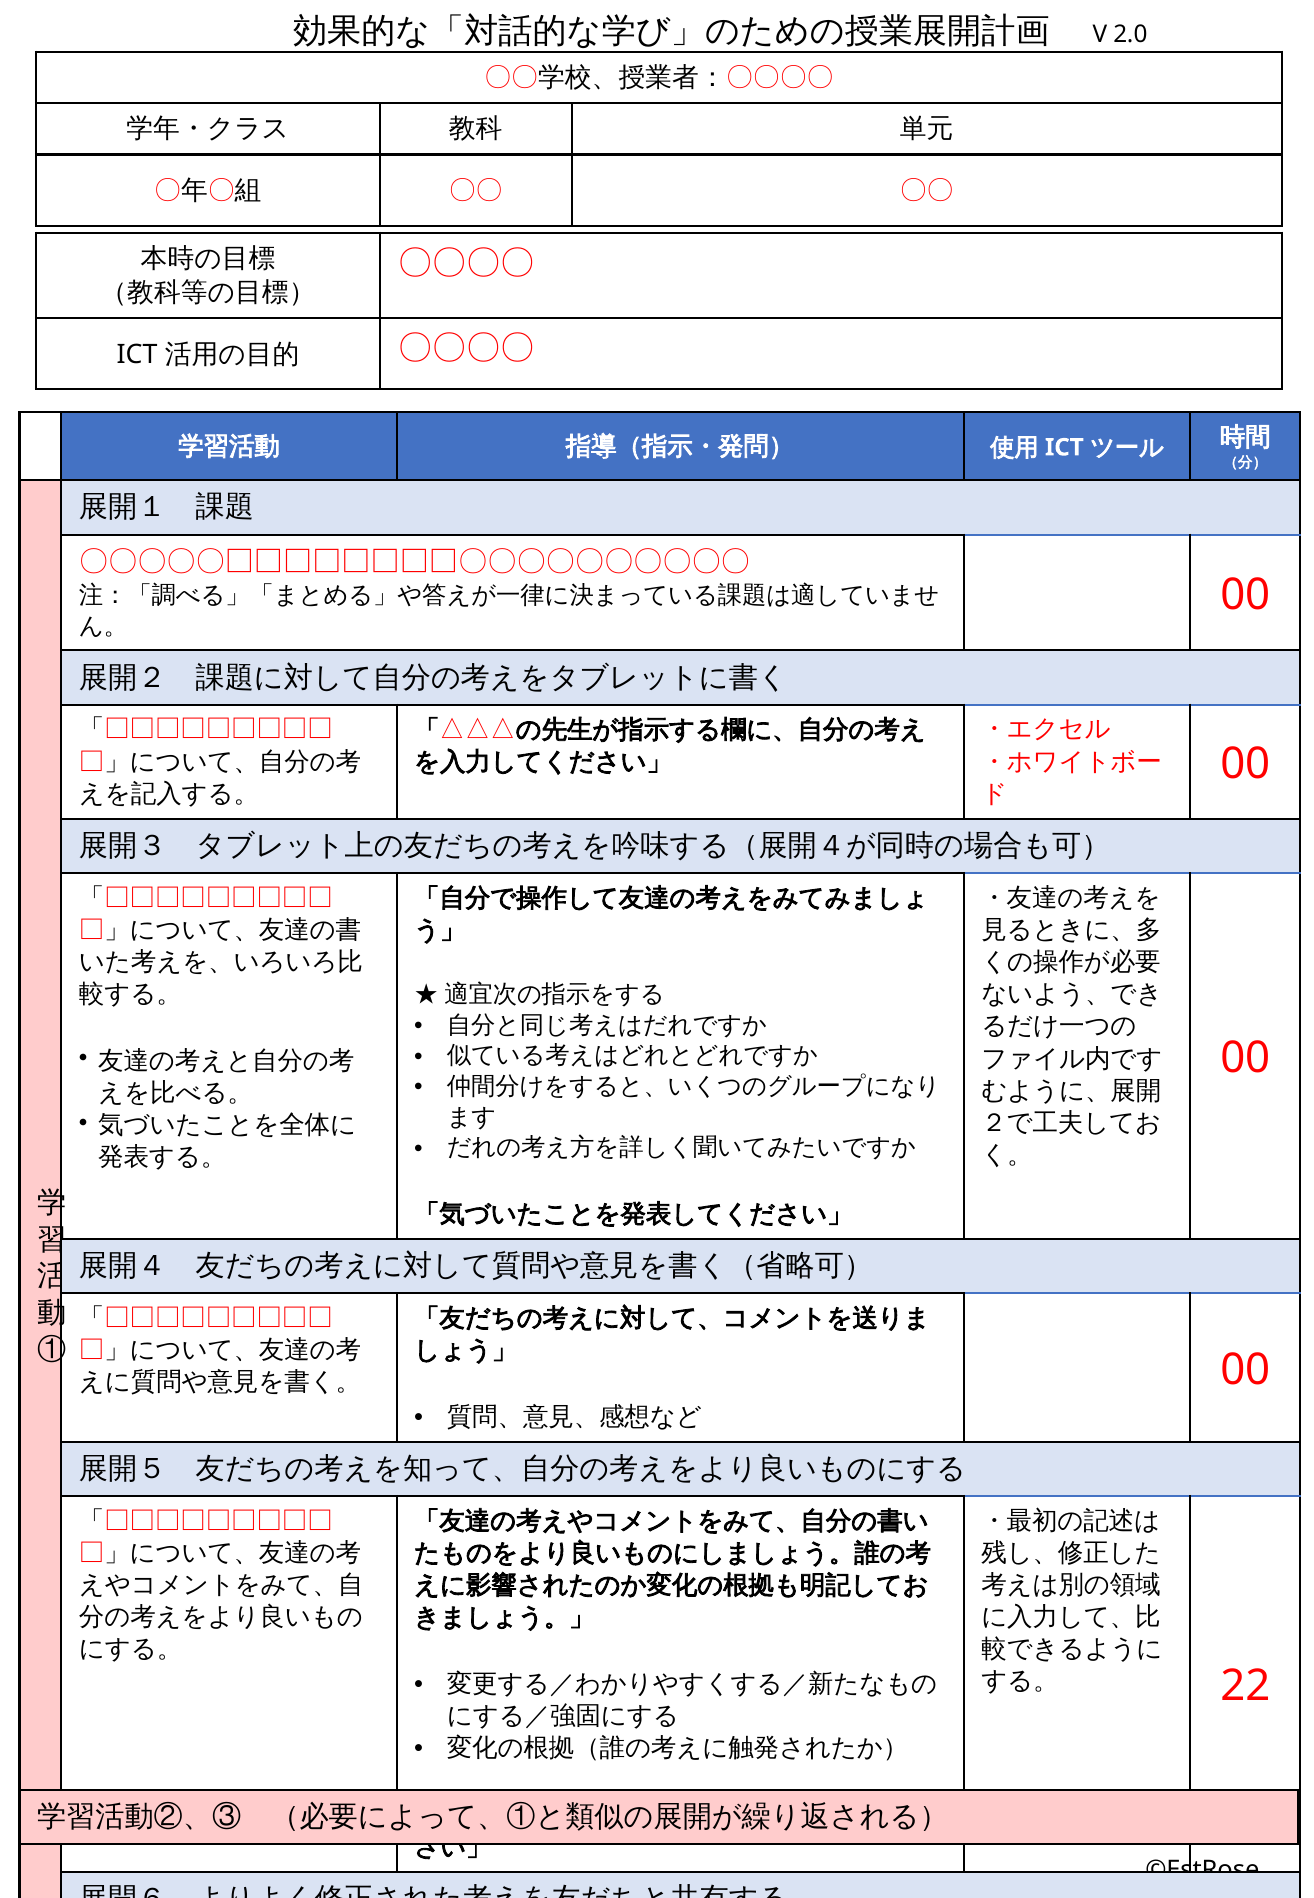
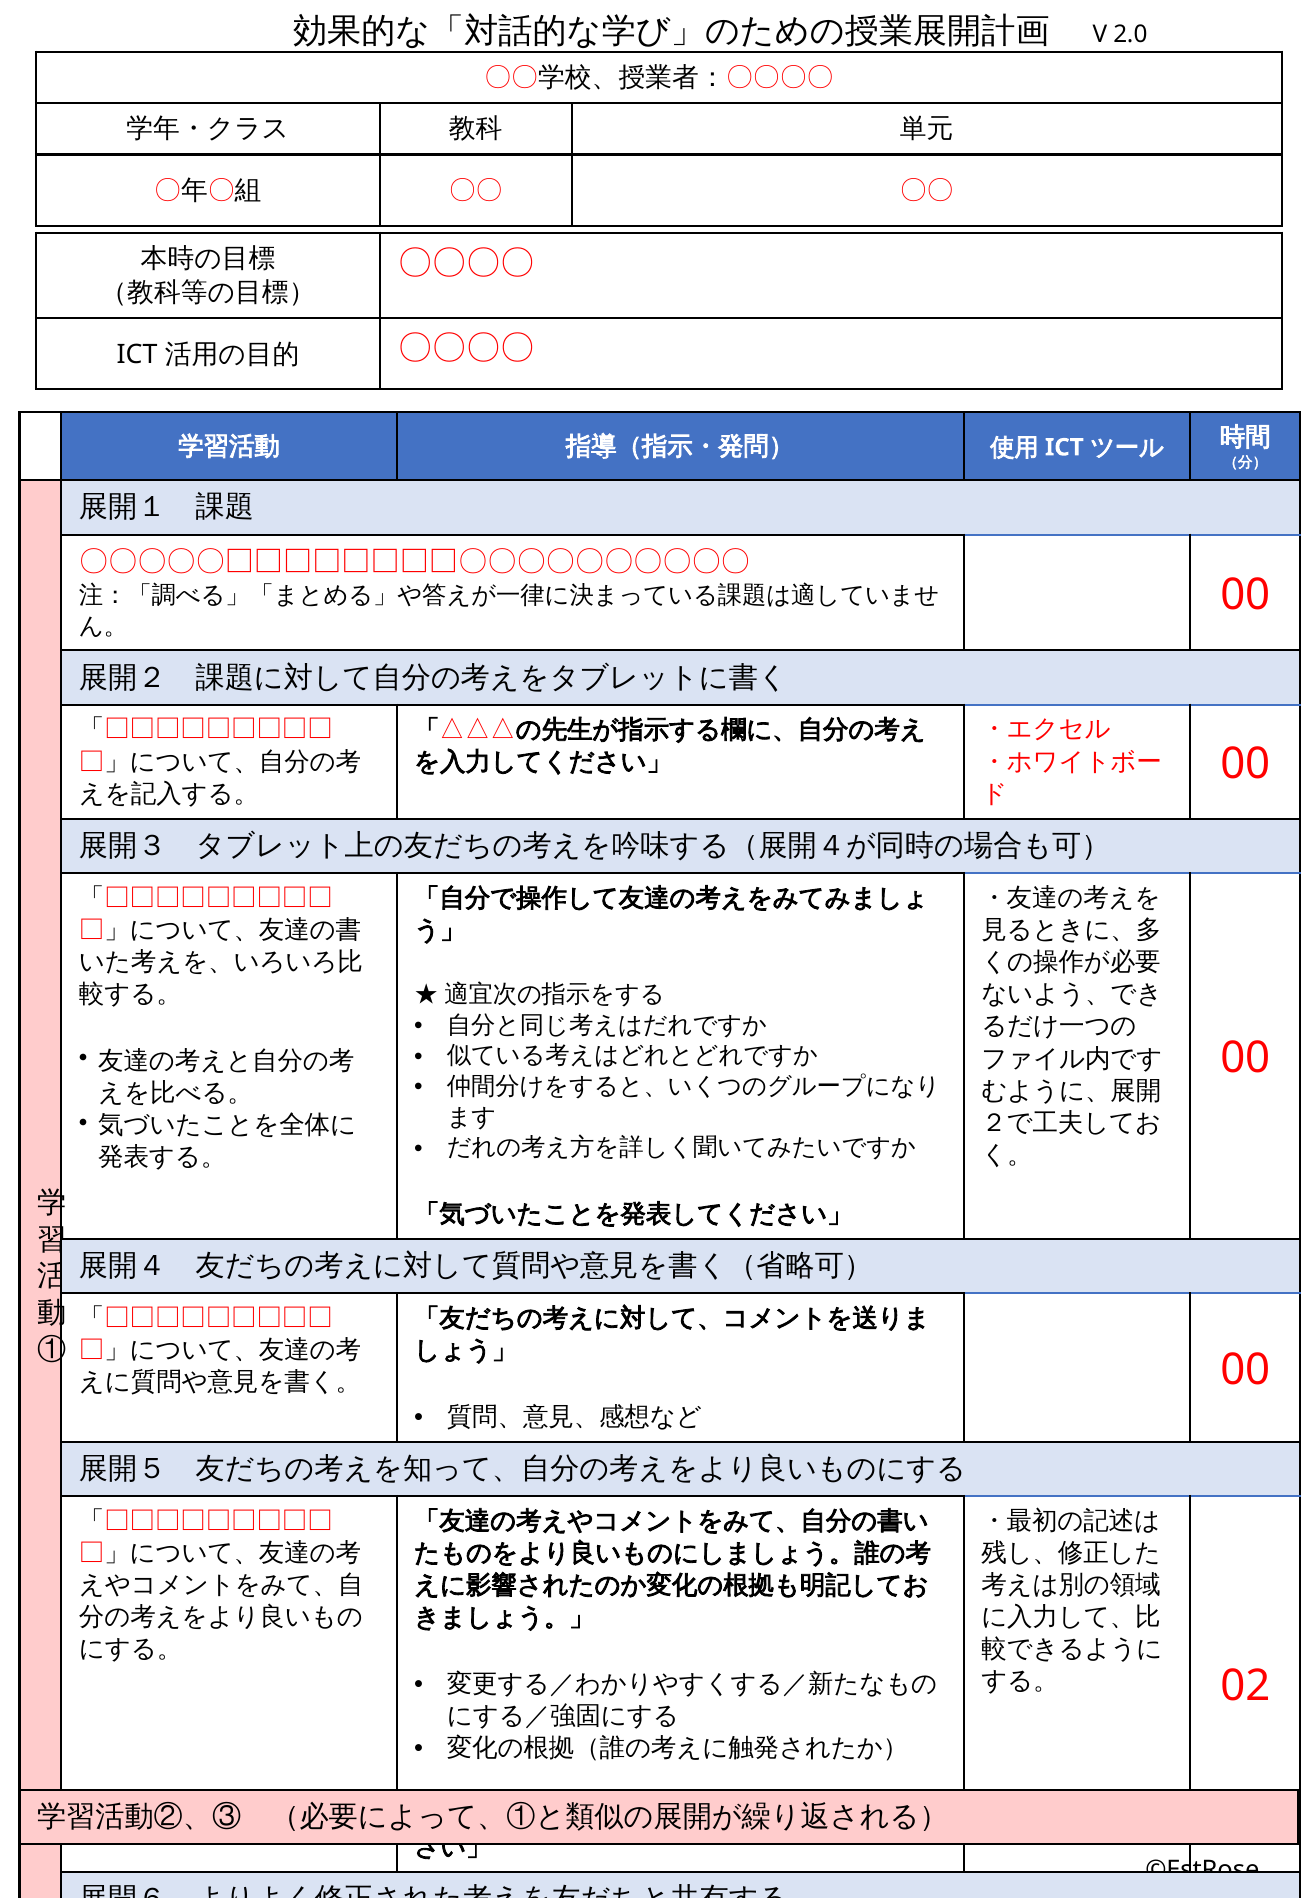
22: 22 -> 02
